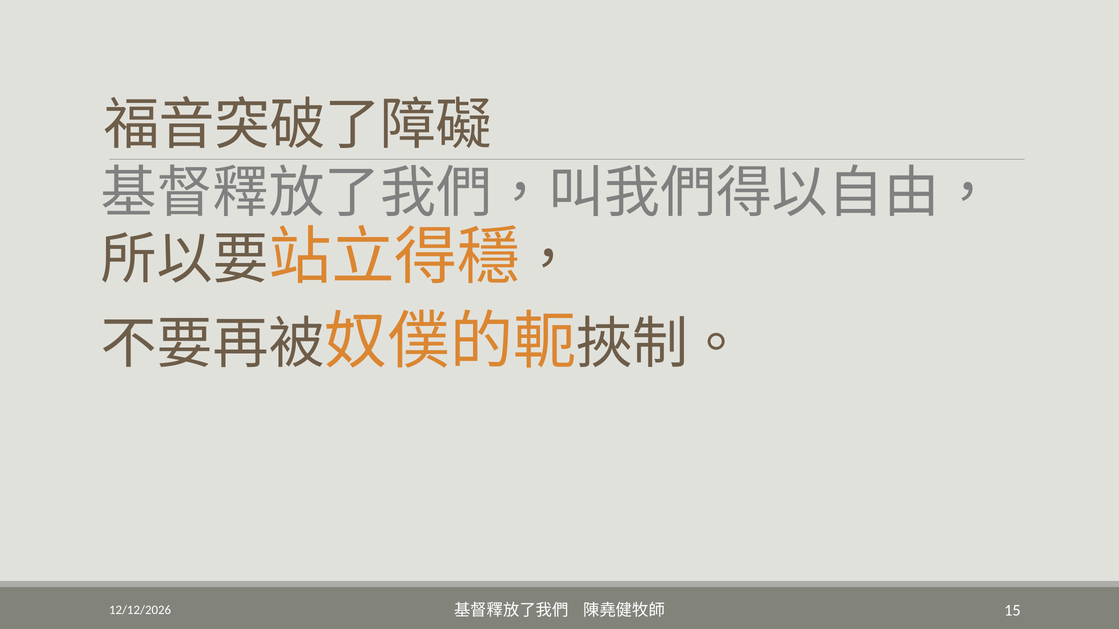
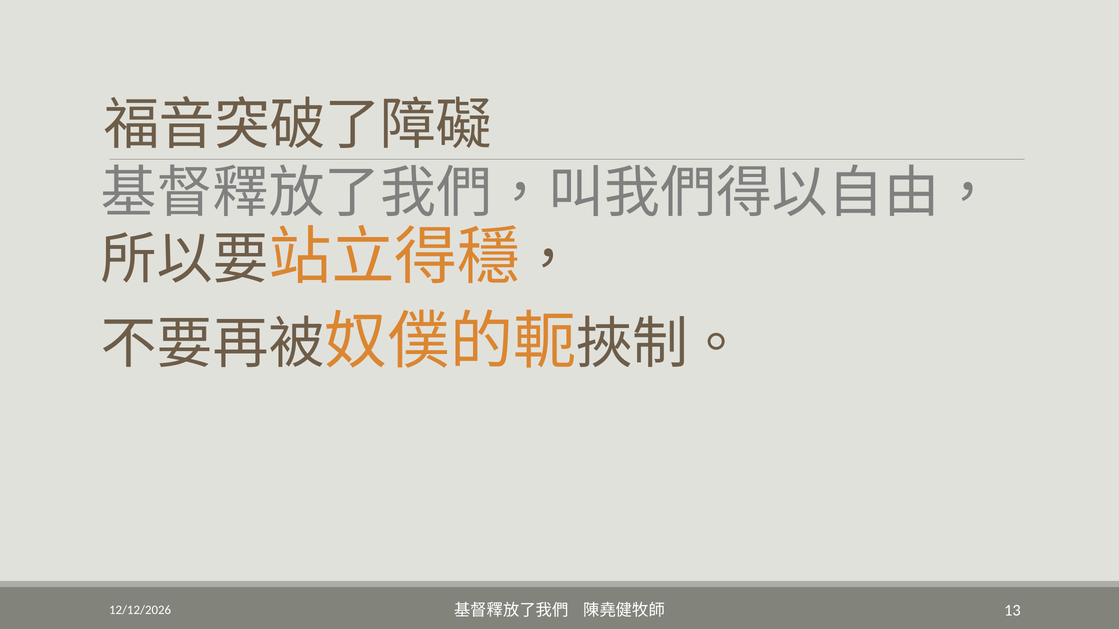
15: 15 -> 13
